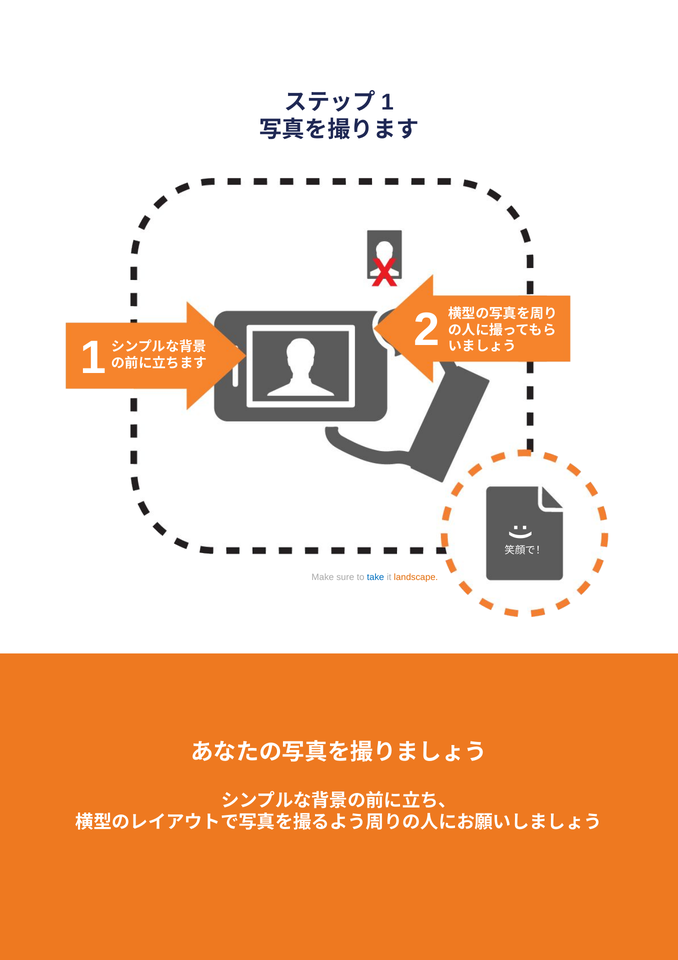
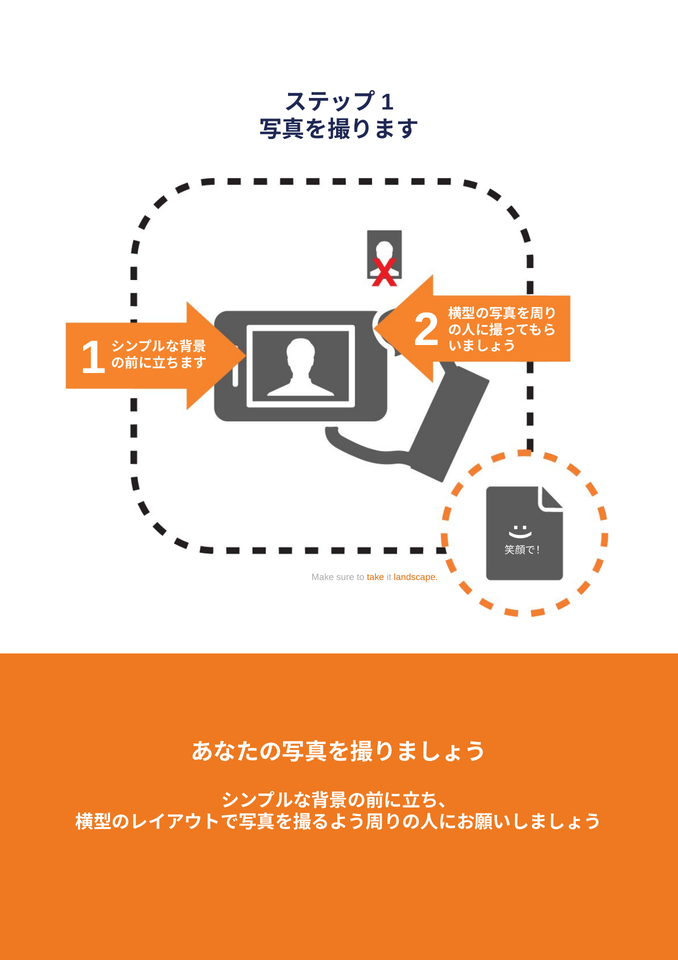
take colour: blue -> orange
